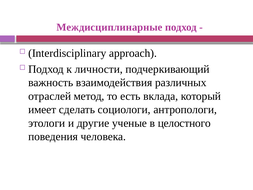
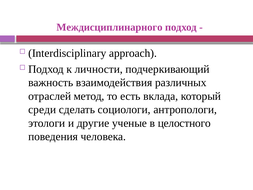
Междисциплинарные: Междисциплинарные -> Междисциплинарного
имеет: имеет -> среди
